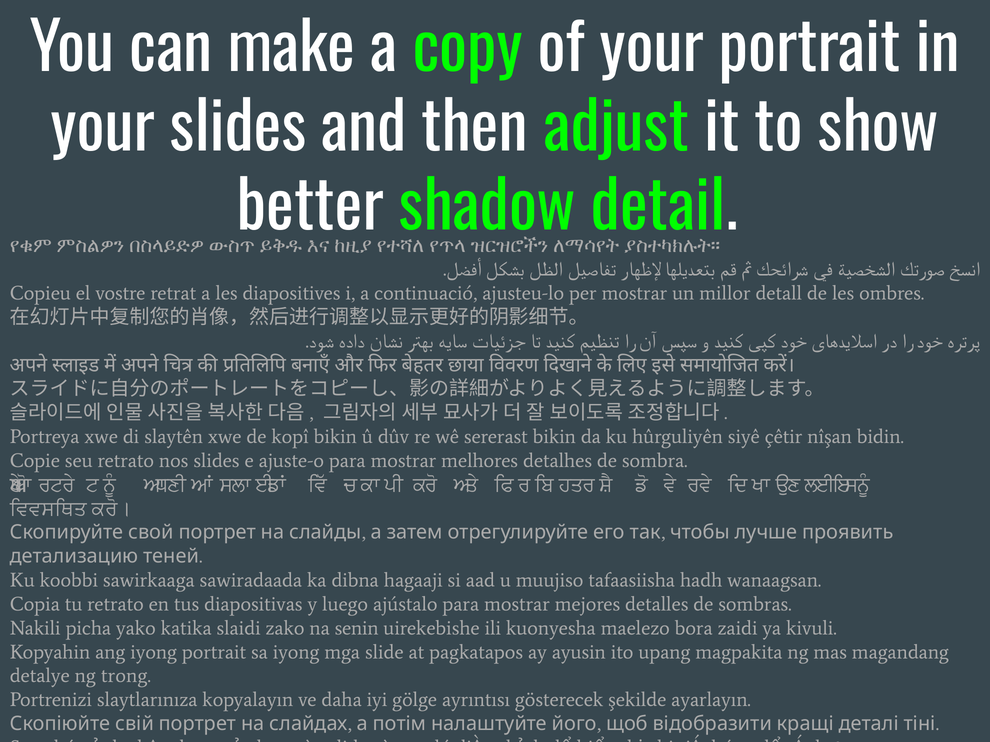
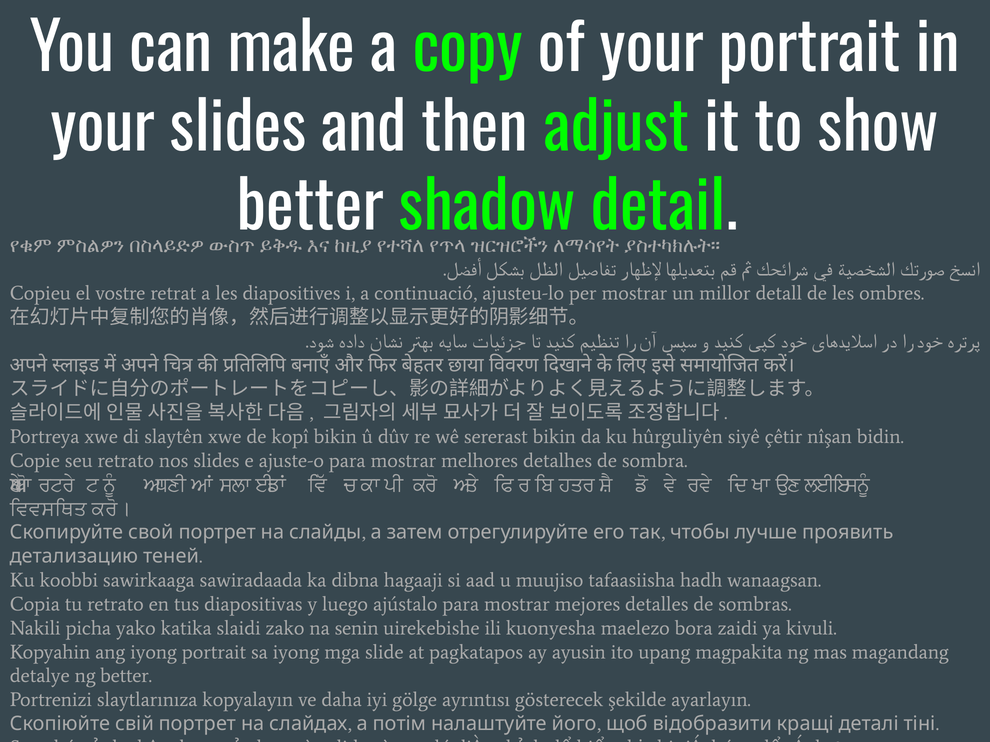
ng trong: trong -> better
